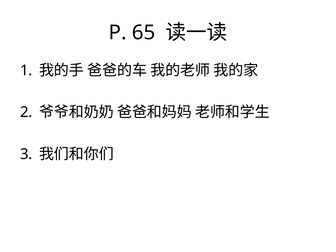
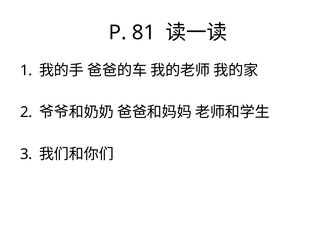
65: 65 -> 81
